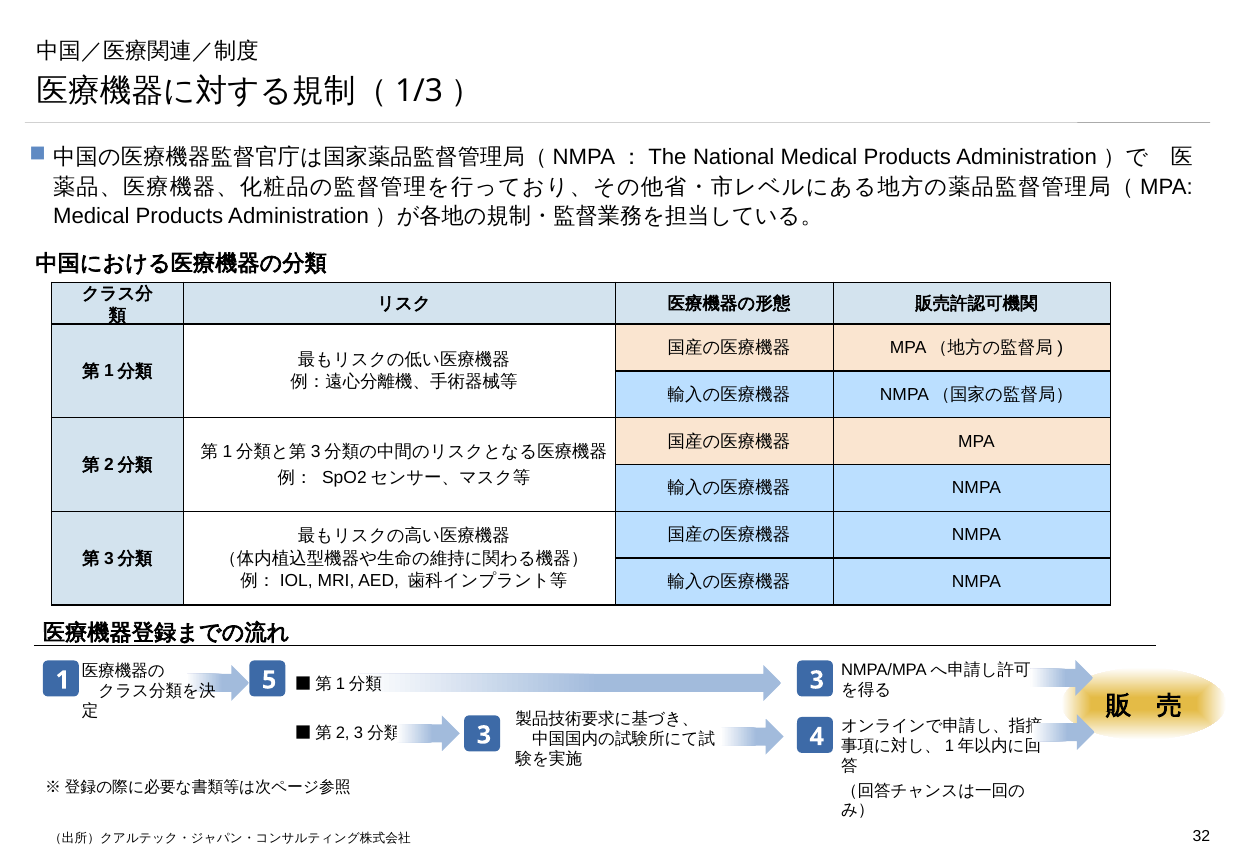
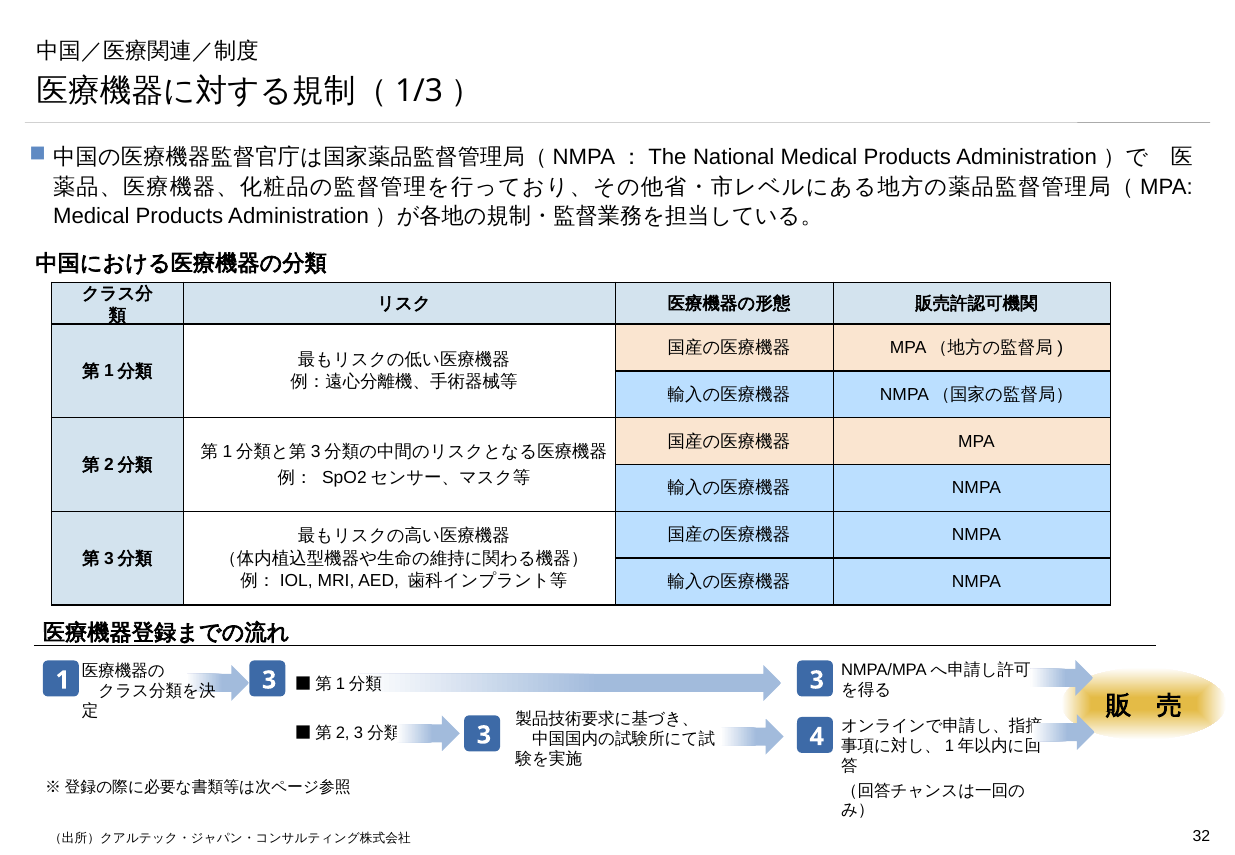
1 5: 5 -> 3
